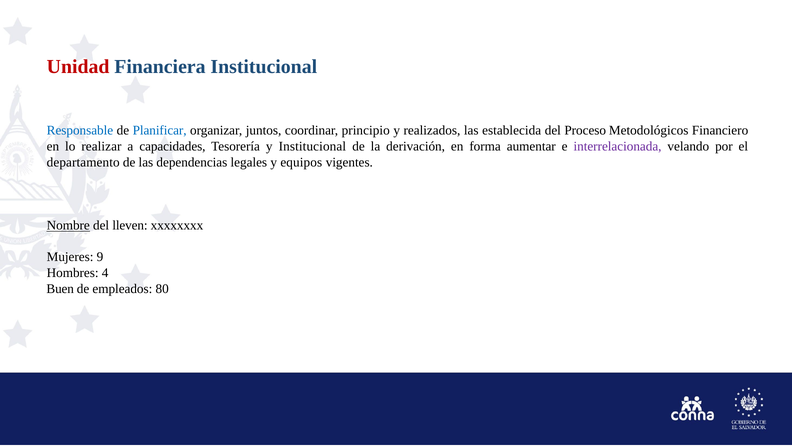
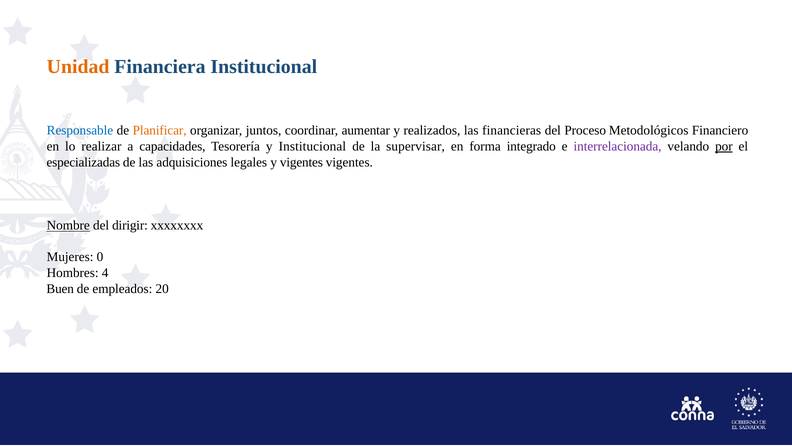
Unidad colour: red -> orange
Planificar colour: blue -> orange
principio: principio -> aumentar
establecida: establecida -> financieras
derivación: derivación -> supervisar
aumentar: aumentar -> integrado
por underline: none -> present
departamento: departamento -> especializadas
dependencias: dependencias -> adquisiciones
y equipos: equipos -> vigentes
lleven: lleven -> dirigir
9: 9 -> 0
80: 80 -> 20
